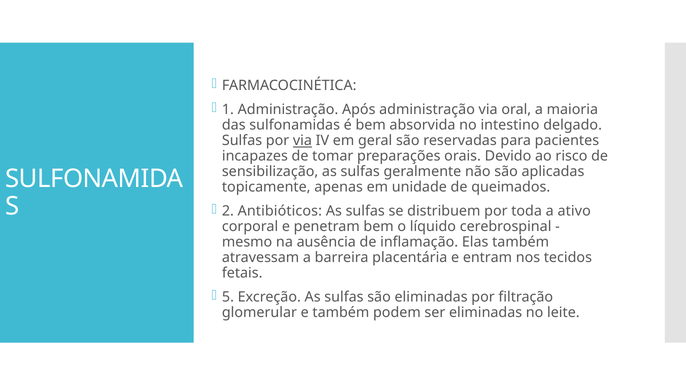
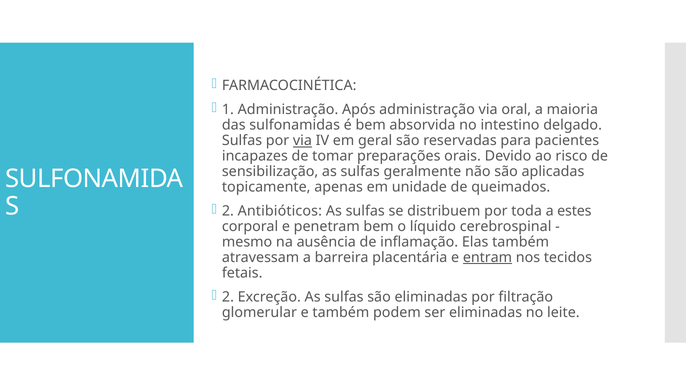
ativo: ativo -> estes
entram underline: none -> present
5 at (228, 297): 5 -> 2
